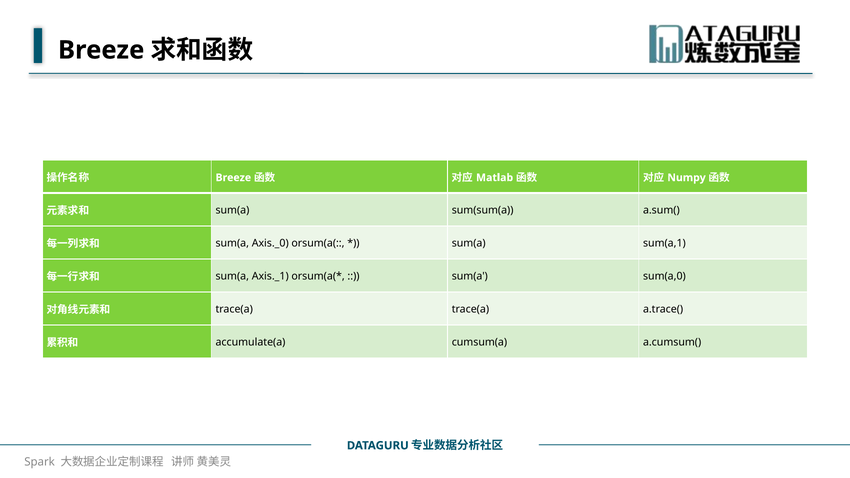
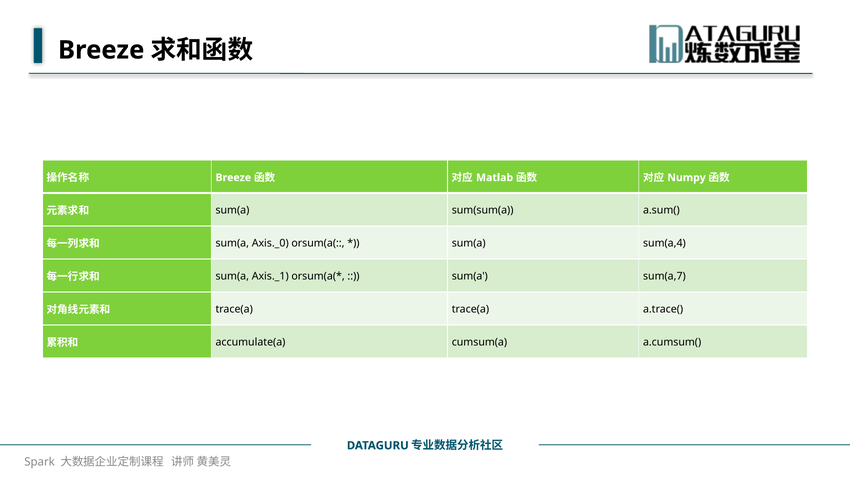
sum(a,1: sum(a,1 -> sum(a,4
sum(a,0: sum(a,0 -> sum(a,7
